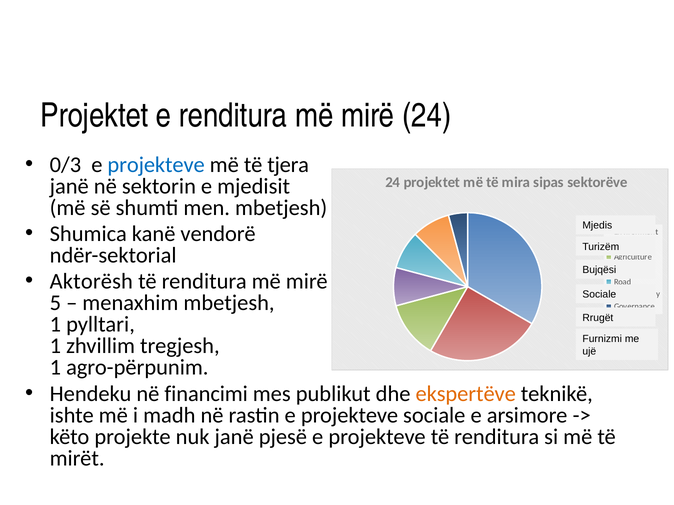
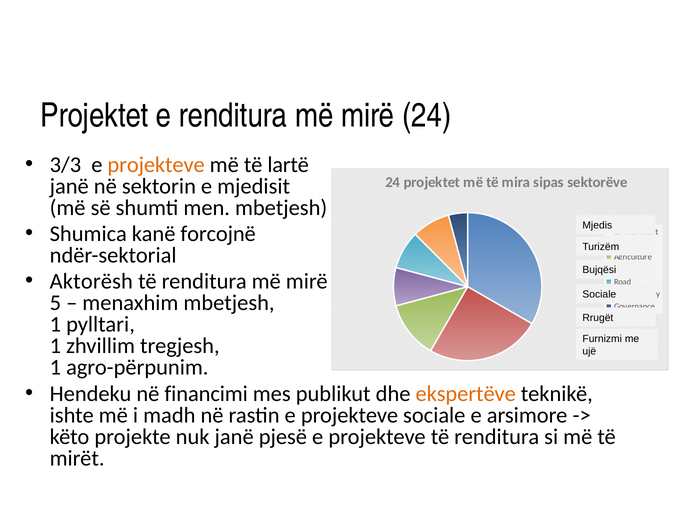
0/3: 0/3 -> 3/3
projekteve at (156, 165) colour: blue -> orange
tjera: tjera -> lartë
vendorë: vendorë -> forcojnë
